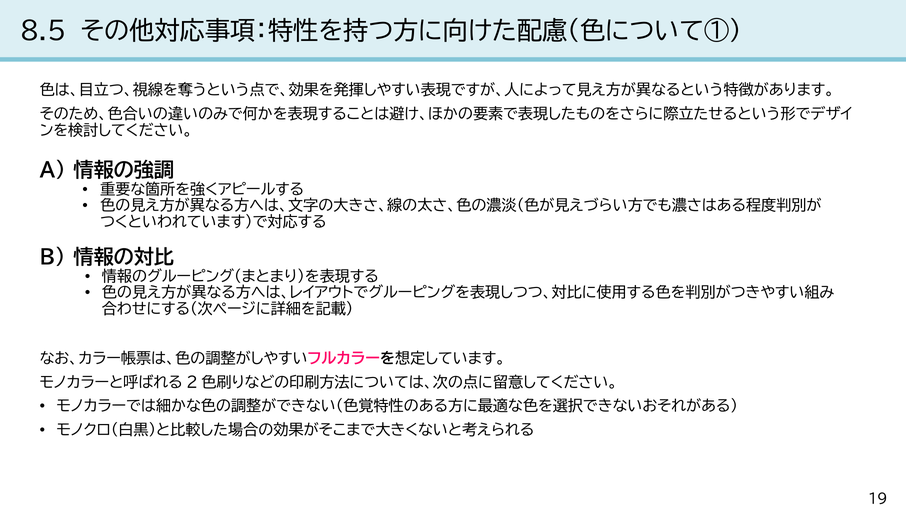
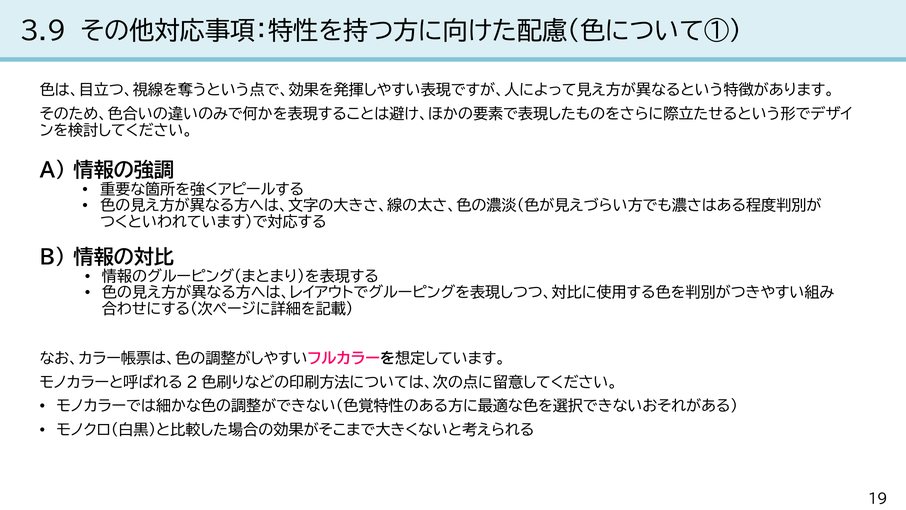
8.5: 8.5 -> 3.9
